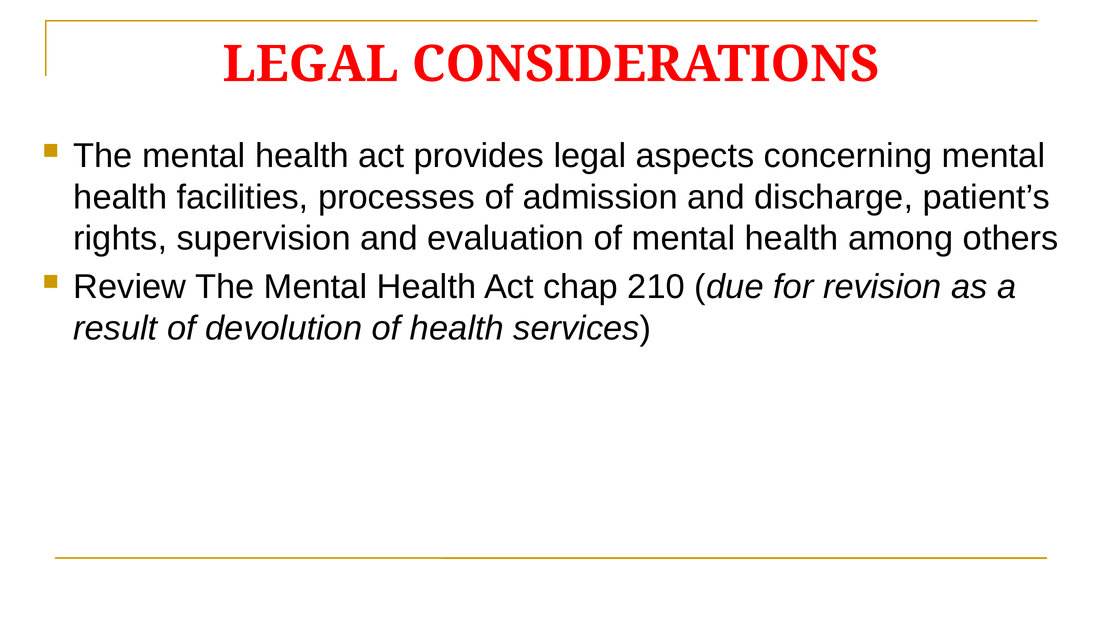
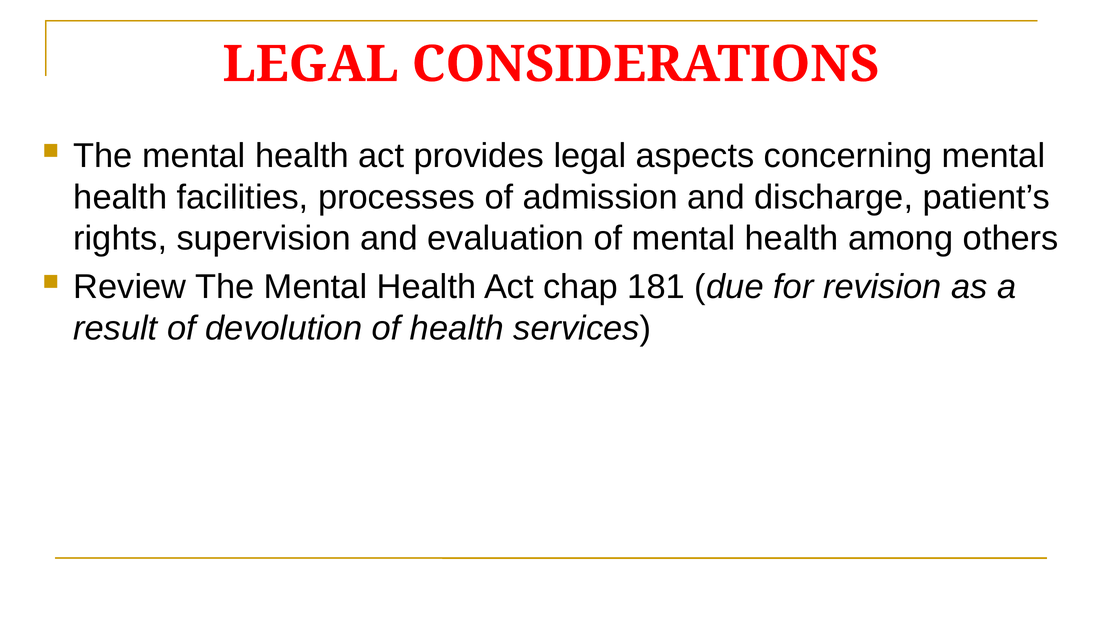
210: 210 -> 181
